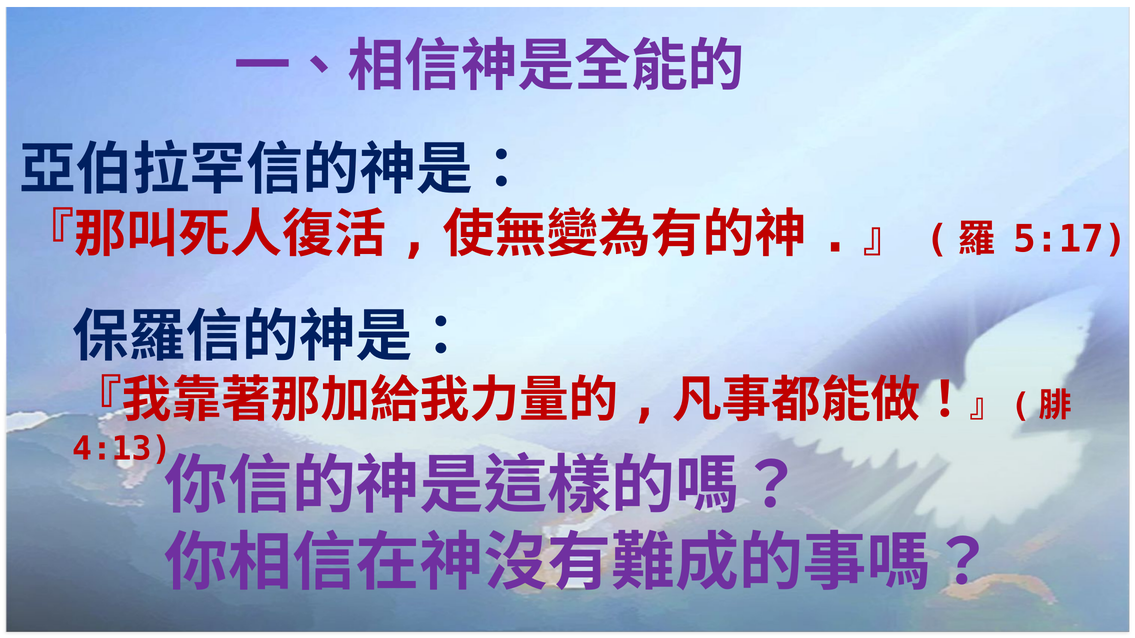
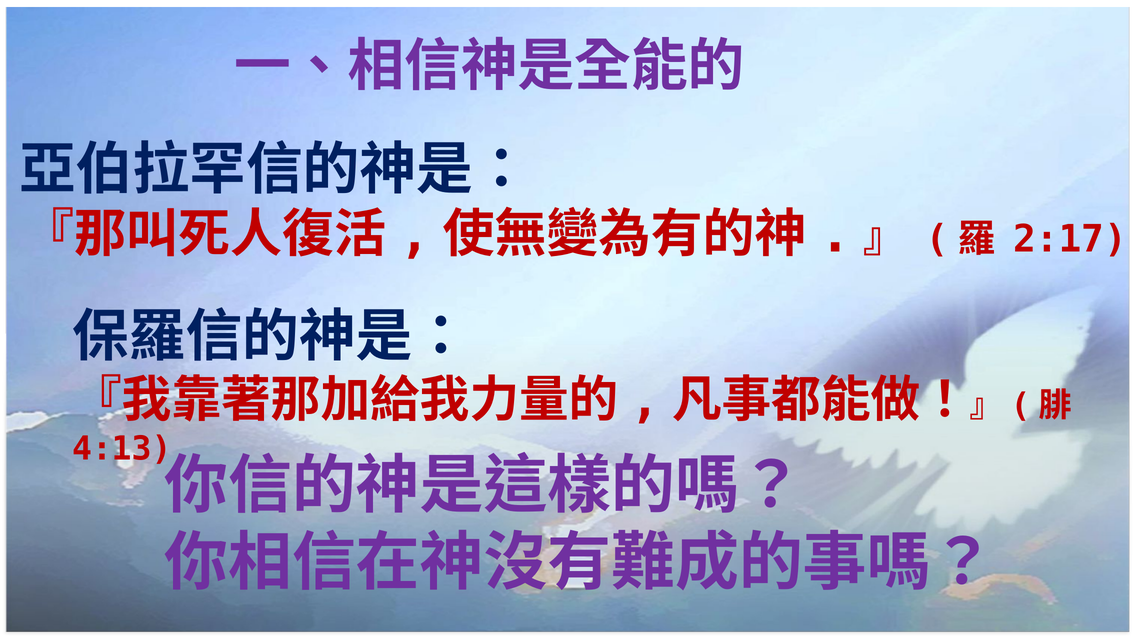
5:17: 5:17 -> 2:17
